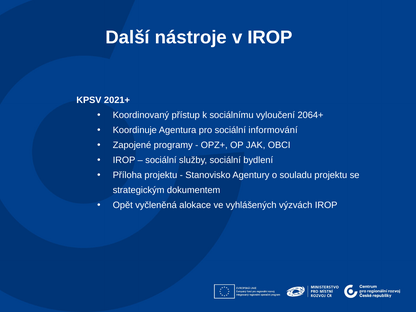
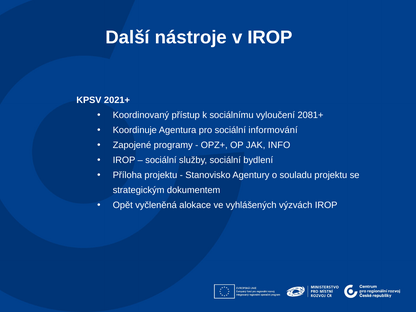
2064+: 2064+ -> 2081+
OBCI: OBCI -> INFO
